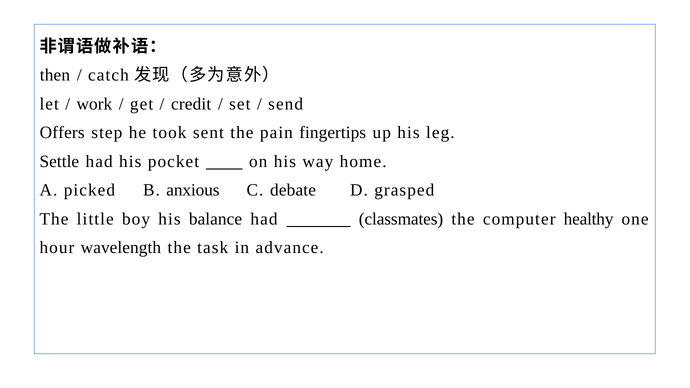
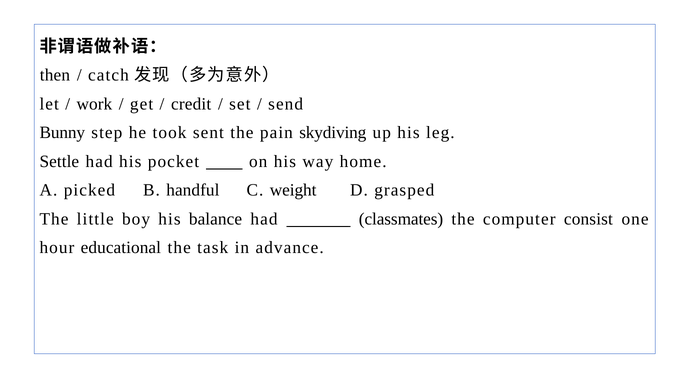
Offers: Offers -> Bunny
fingertips: fingertips -> skydiving
anxious: anxious -> handful
debate: debate -> weight
healthy: healthy -> consist
wavelength: wavelength -> educational
